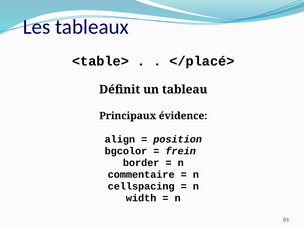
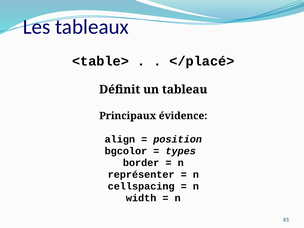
frein: frein -> types
commentaire: commentaire -> représenter
